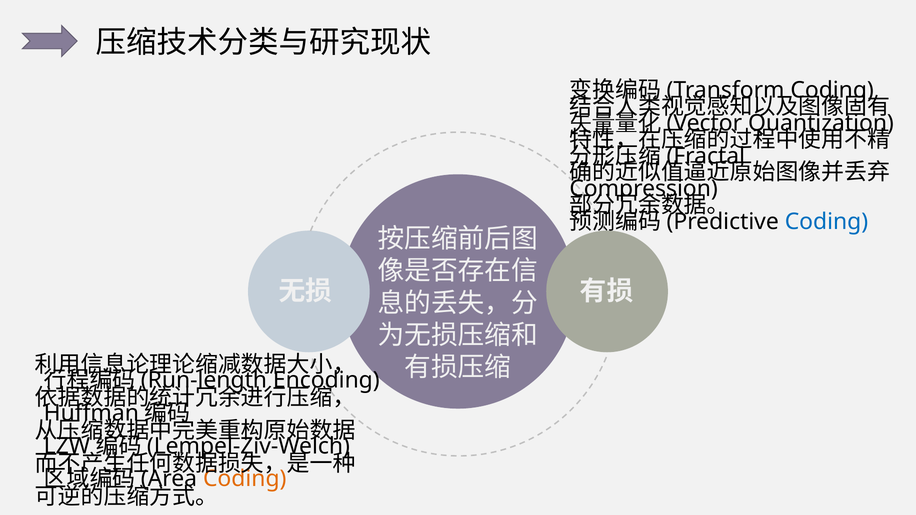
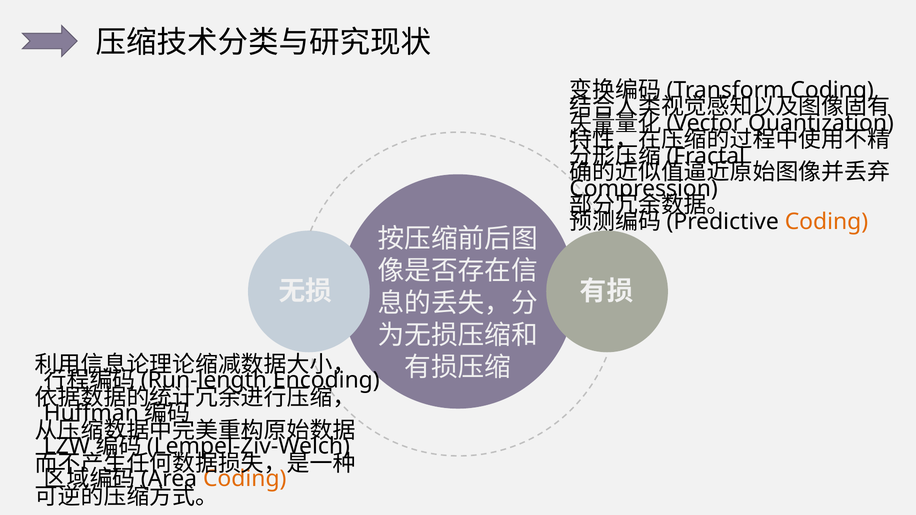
Coding at (826, 222) colour: blue -> orange
